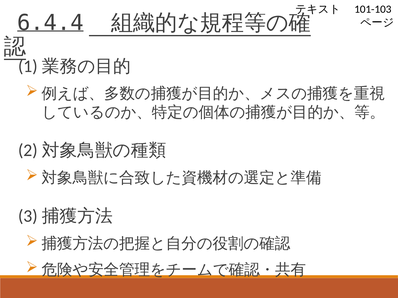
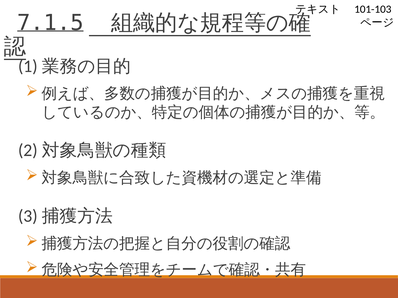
6.4.4: 6.4.4 -> 7.1.5
